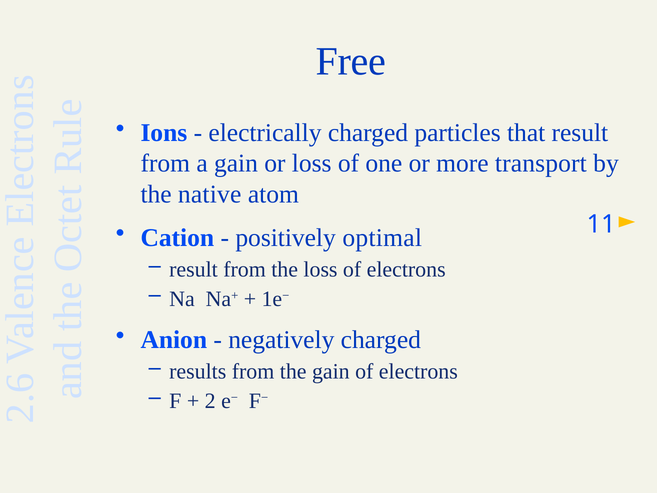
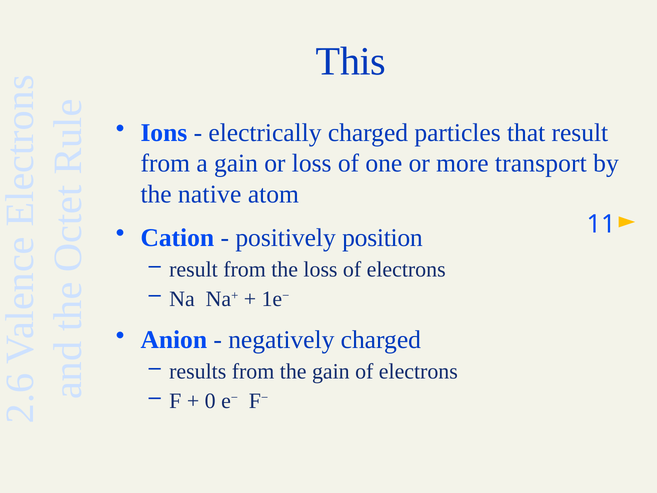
Free: Free -> This
optimal: optimal -> position
2 at (210, 401): 2 -> 0
